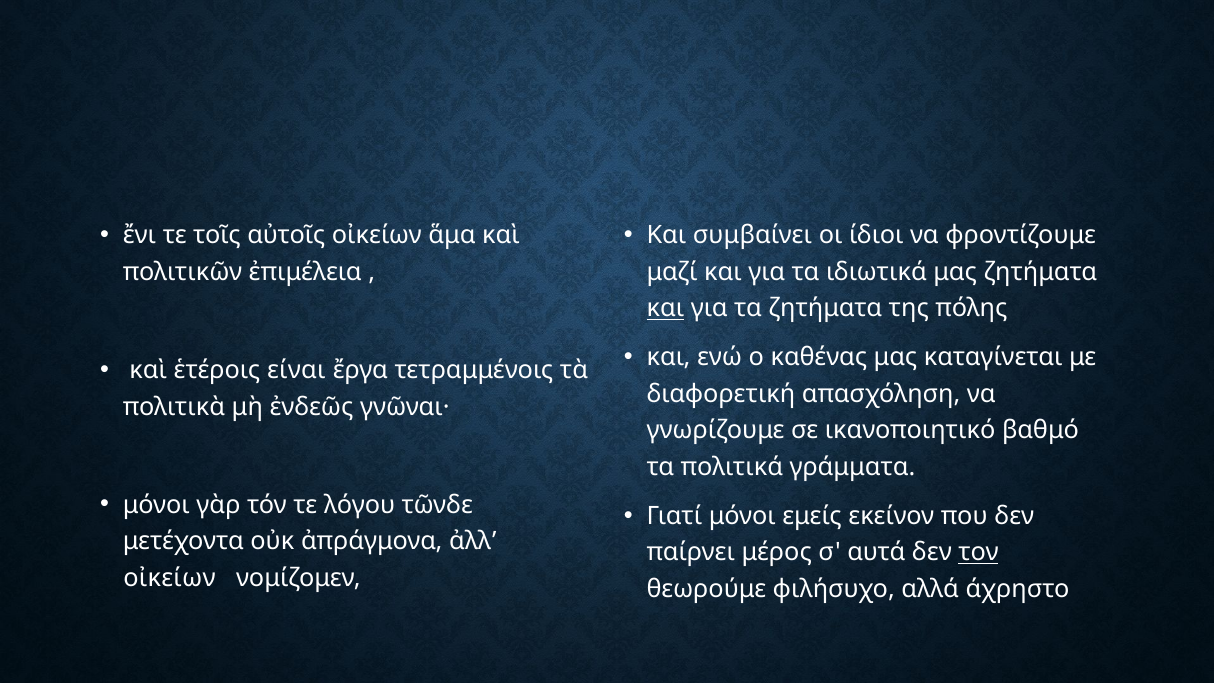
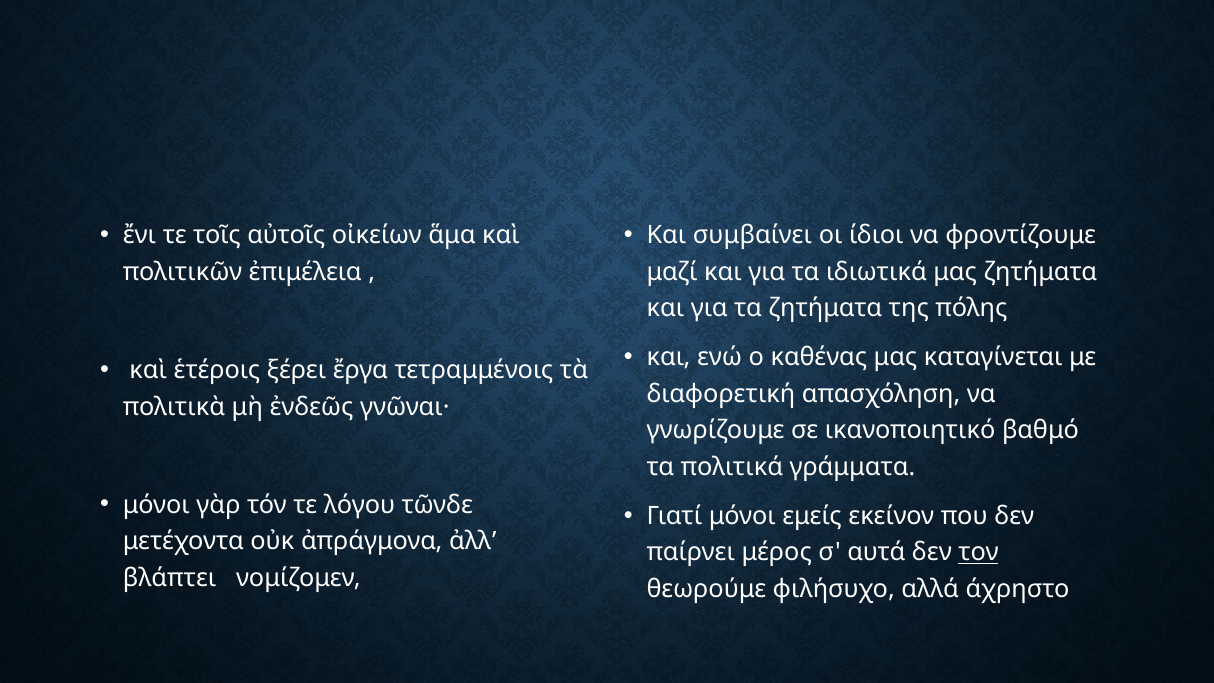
και at (665, 308) underline: present -> none
είναι: είναι -> ξέρει
οἰκείων at (169, 578): οἰκείων -> βλάπτει
